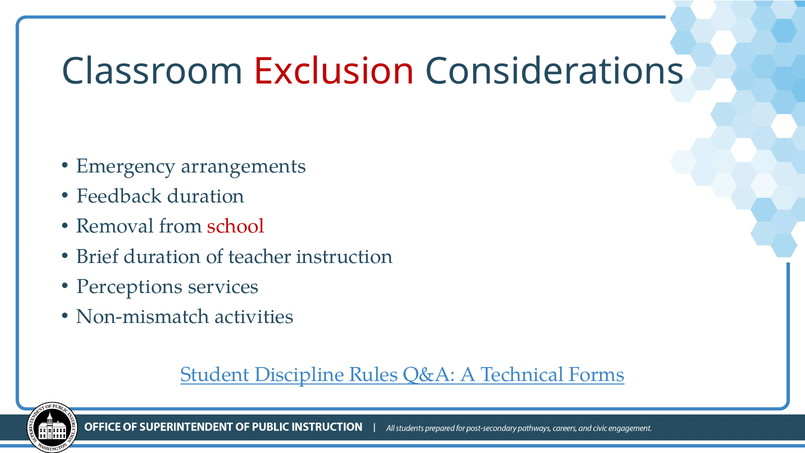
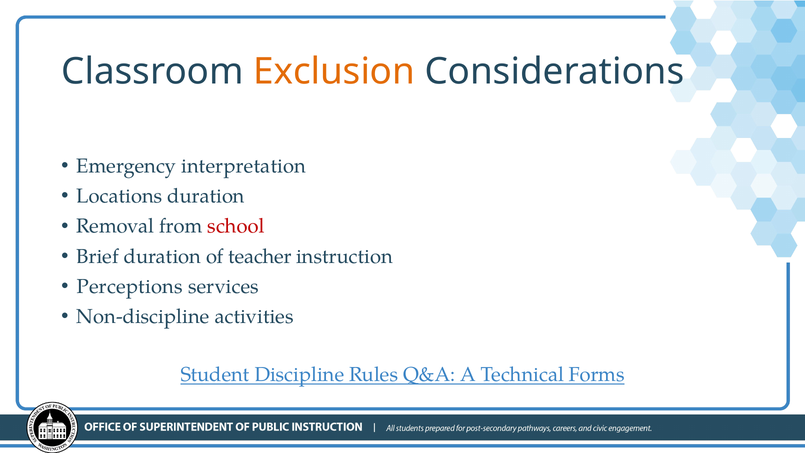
Exclusion colour: red -> orange
arrangements: arrangements -> interpretation
Feedback: Feedback -> Locations
Non-mismatch: Non-mismatch -> Non-discipline
